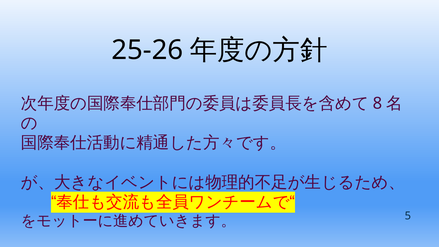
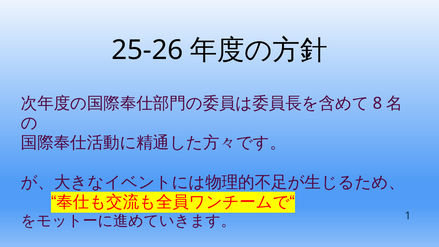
5: 5 -> 1
